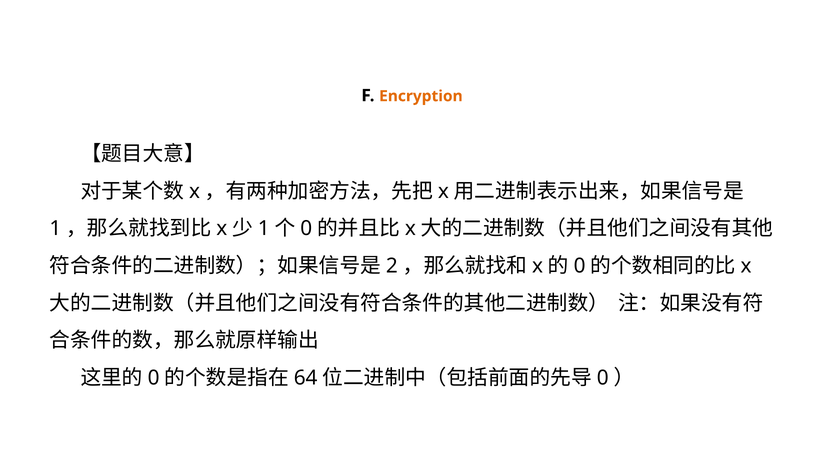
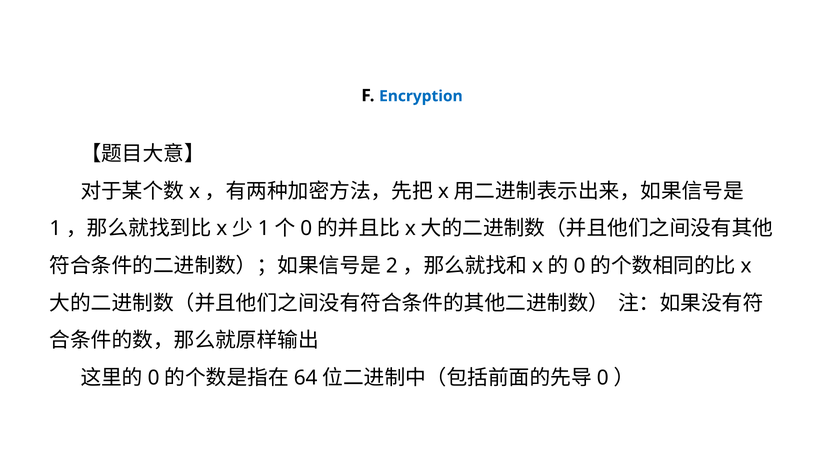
Encryption colour: orange -> blue
